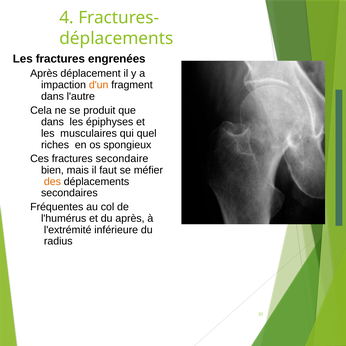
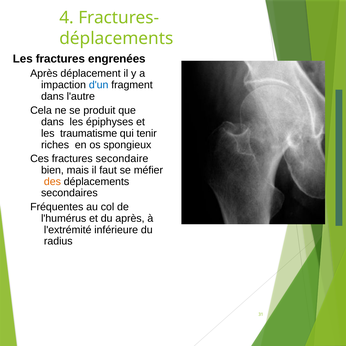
d'un colour: orange -> blue
musculaires: musculaires -> traumatisme
quel: quel -> tenir
